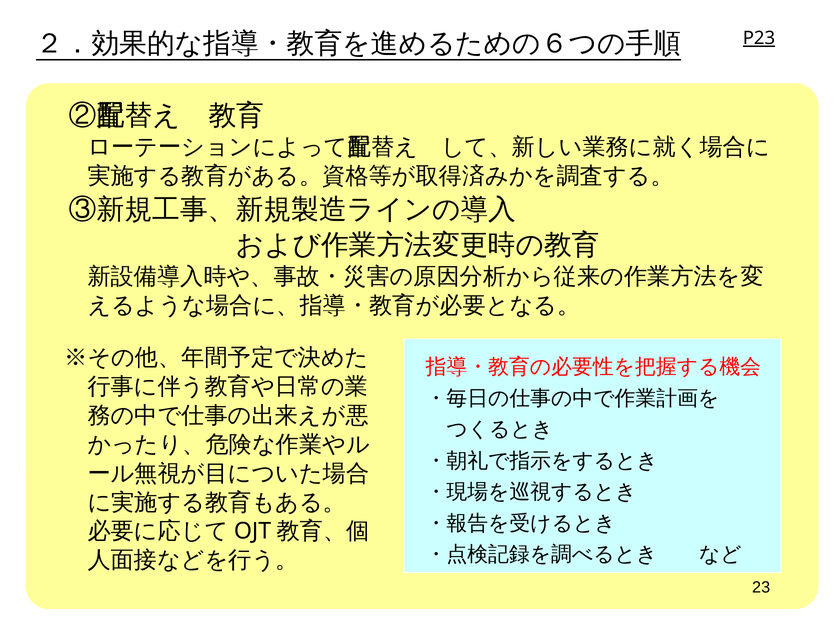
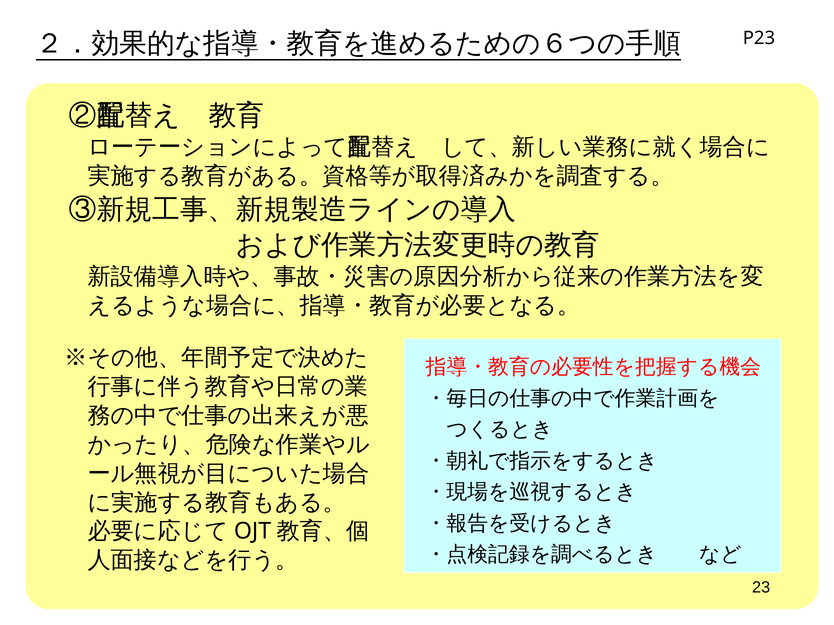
P23 underline: present -> none
